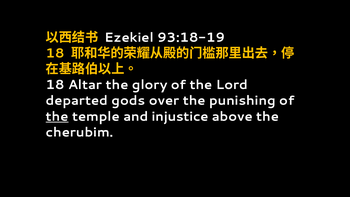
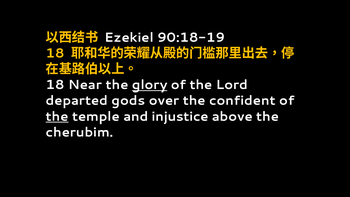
93:18-19: 93:18-19 -> 90:18-19
Altar: Altar -> Near
glory underline: none -> present
punishing: punishing -> confident
